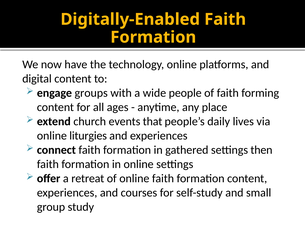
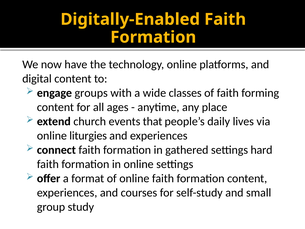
people: people -> classes
then: then -> hard
retreat: retreat -> format
